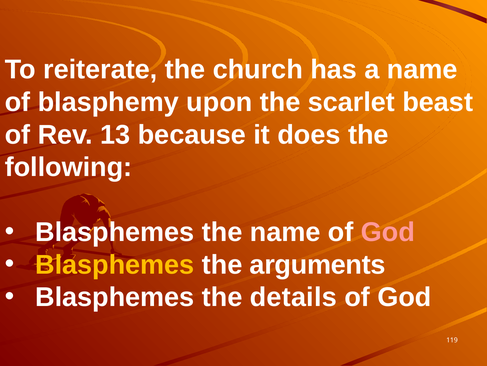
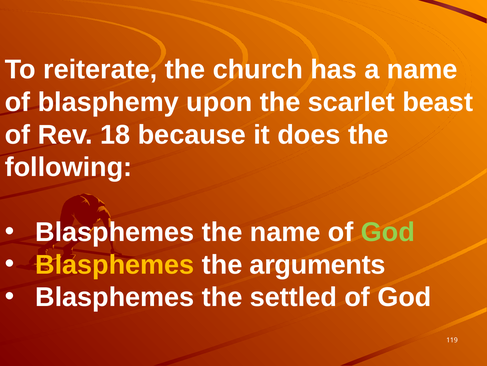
13: 13 -> 18
God at (388, 232) colour: pink -> light green
details: details -> settled
